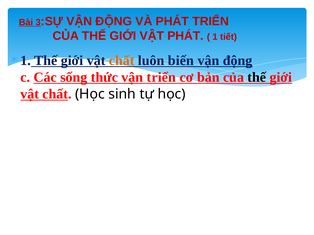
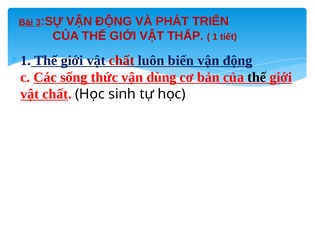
VẬT PHÁT: PHÁT -> THẤP
chất at (122, 61) colour: orange -> red
vận triển: triển -> dùng
